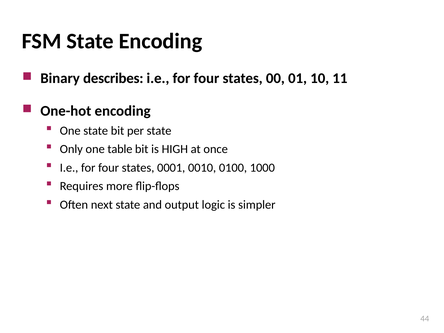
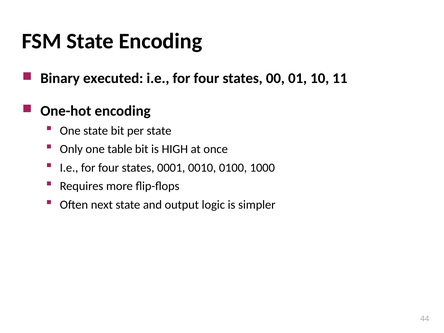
describes: describes -> executed
